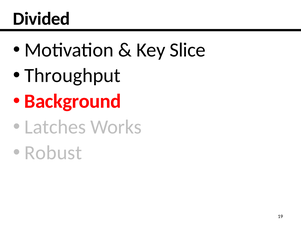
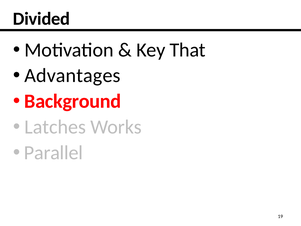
Slice: Slice -> That
Throughput: Throughput -> Advantages
Robust: Robust -> Parallel
